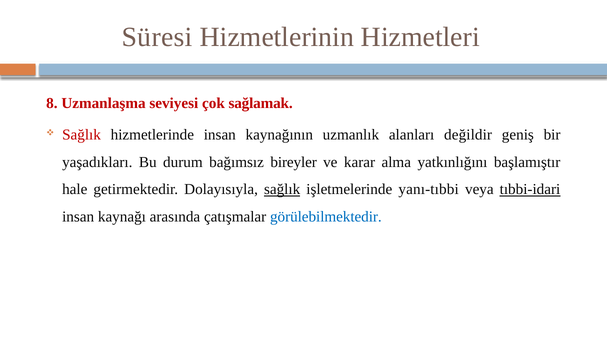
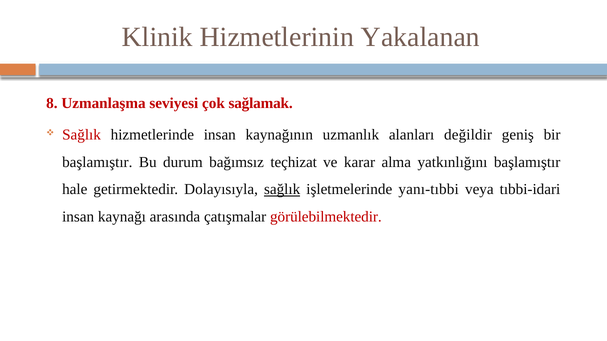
Süresi: Süresi -> Klinik
Hizmetleri: Hizmetleri -> Yakalanan
yaşadıkları at (97, 162): yaşadıkları -> başlamıştır
bireyler: bireyler -> teçhizat
tıbbi-idari underline: present -> none
görülebilmektedir colour: blue -> red
